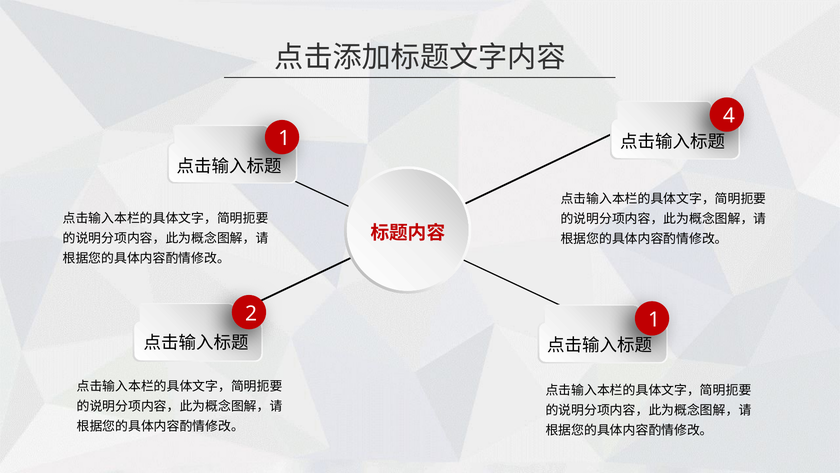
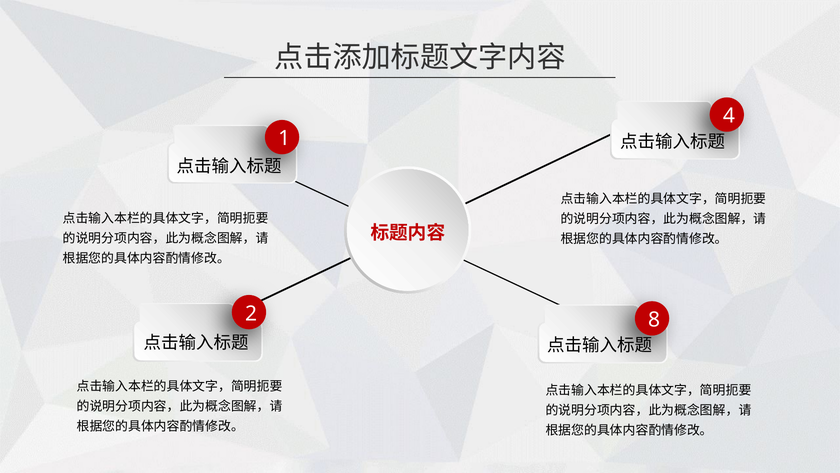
2 1: 1 -> 8
